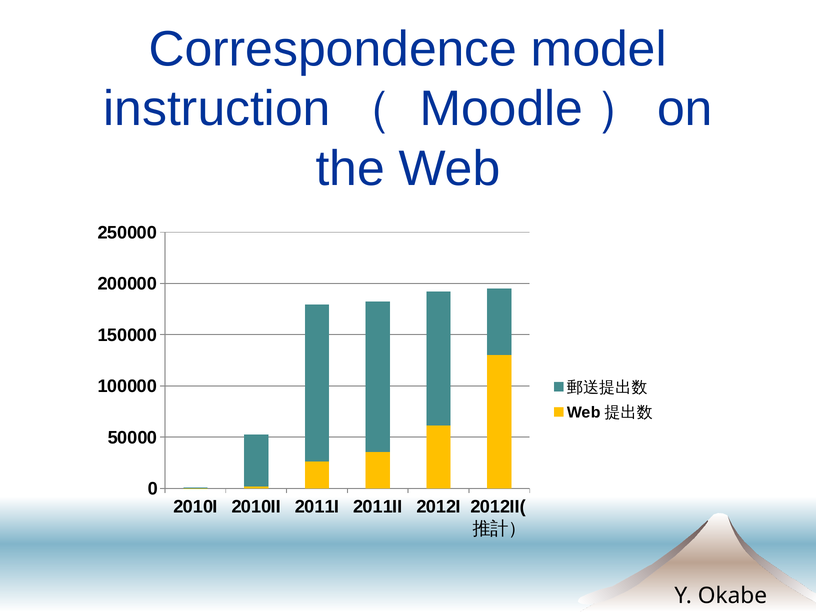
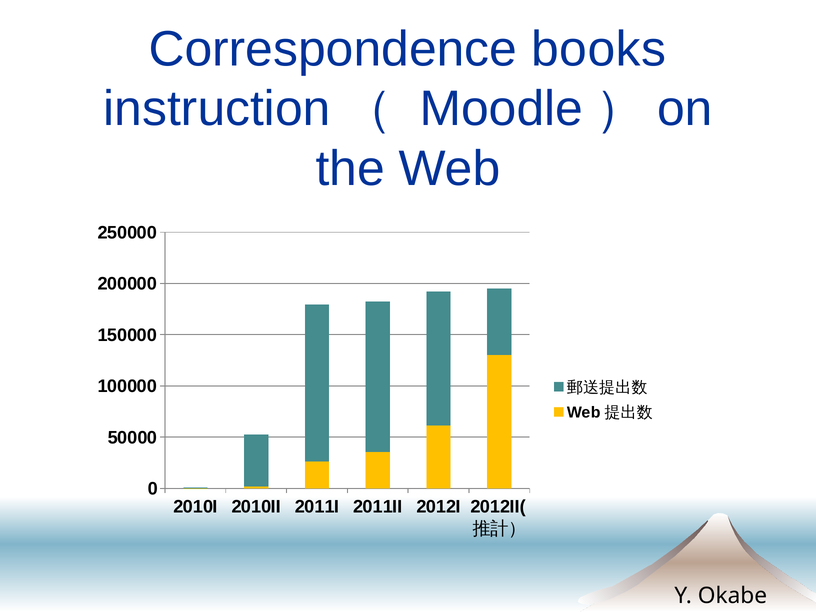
model: model -> books
